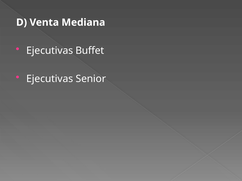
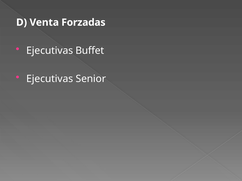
Mediana: Mediana -> Forzadas
